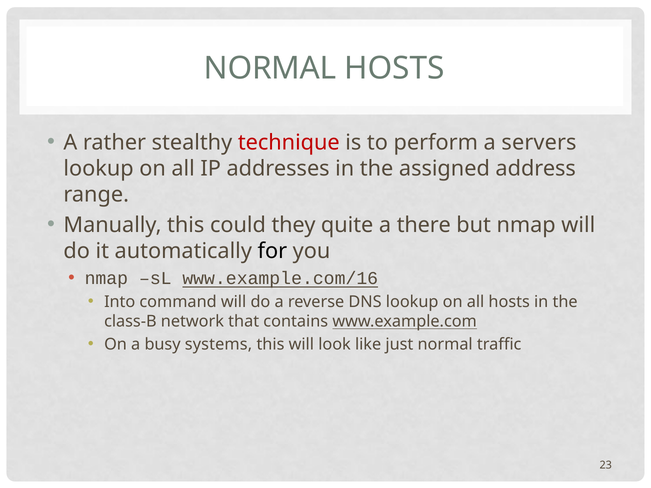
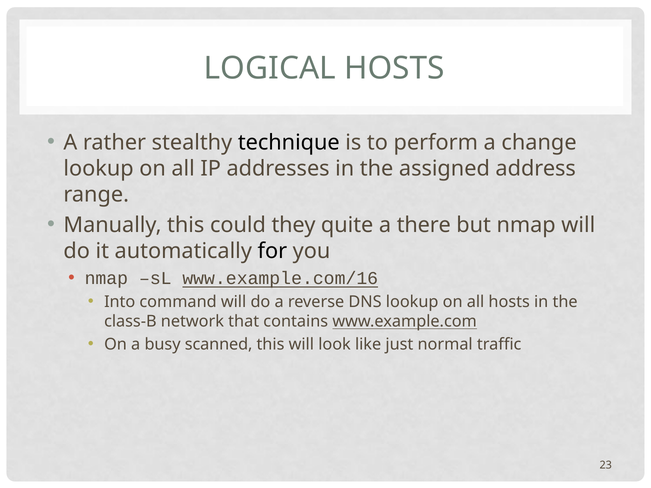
NORMAL at (270, 68): NORMAL -> LOGICAL
technique colour: red -> black
servers: servers -> change
systems: systems -> scanned
